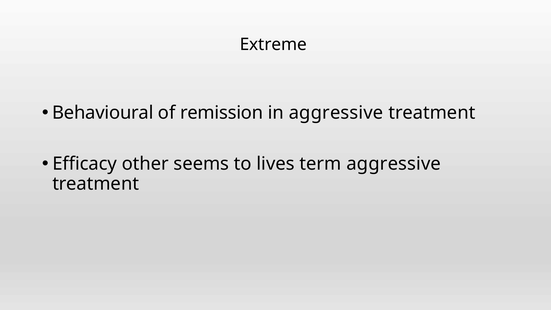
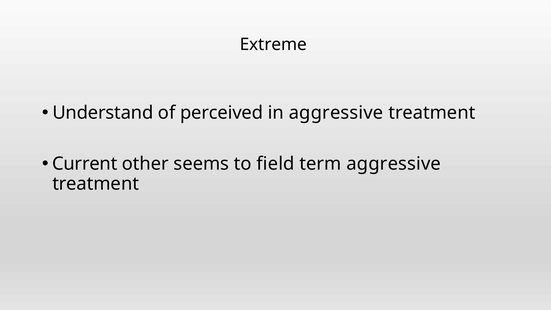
Behavioural: Behavioural -> Understand
remission: remission -> perceived
Efficacy: Efficacy -> Current
lives: lives -> field
